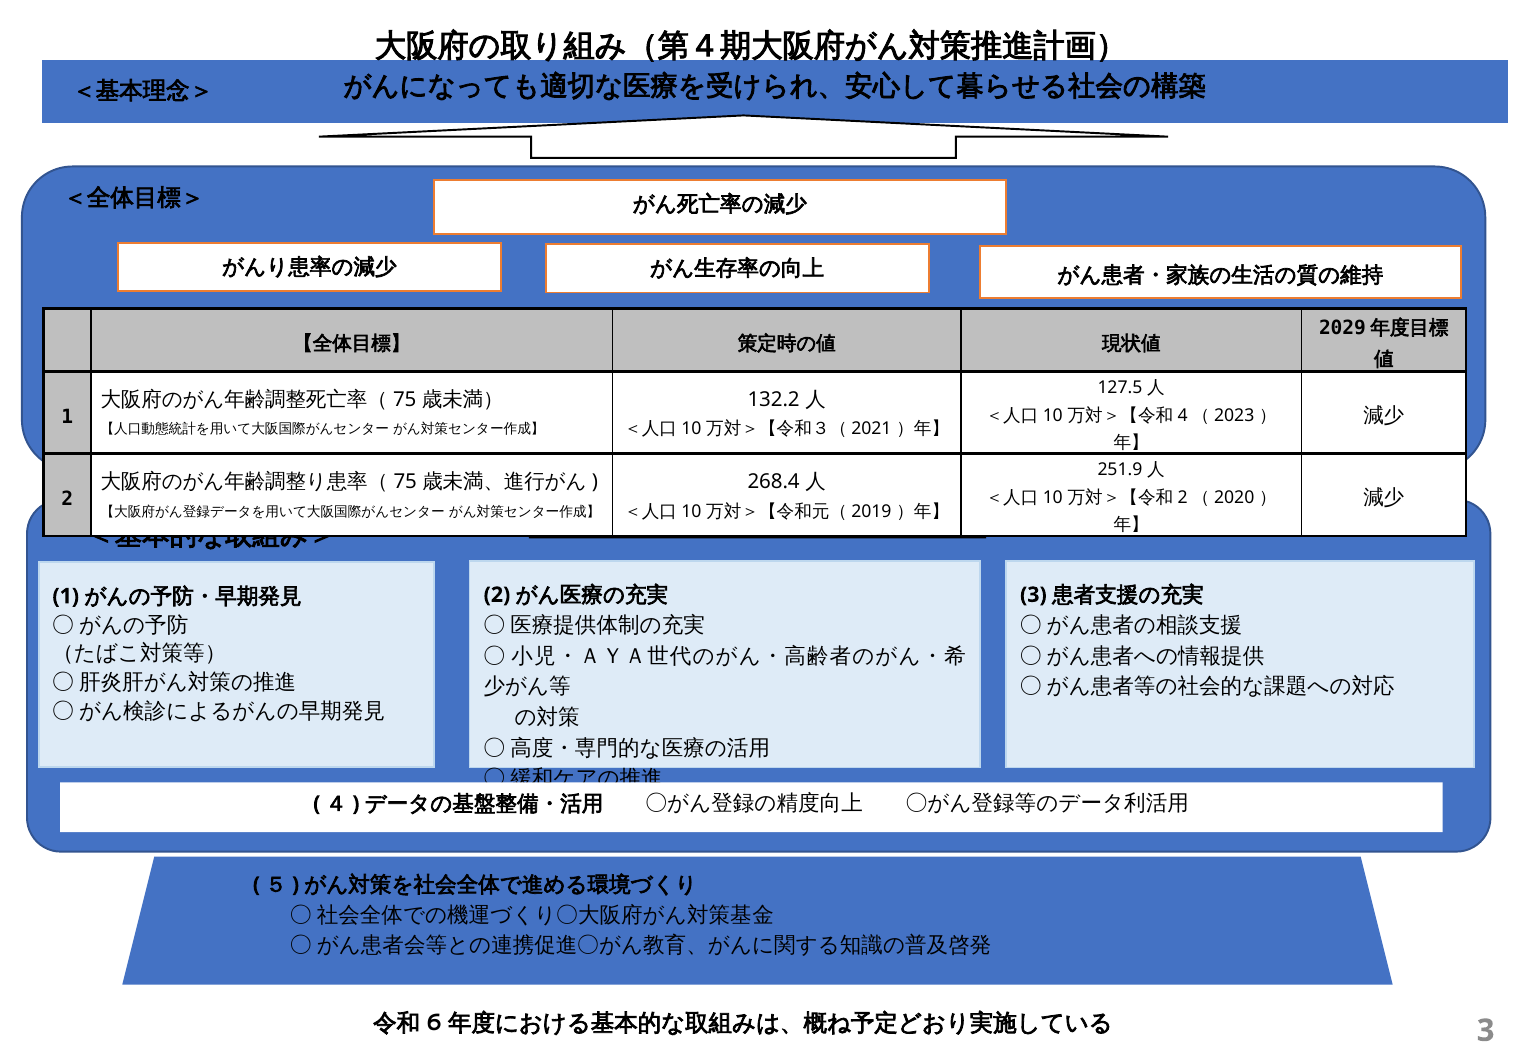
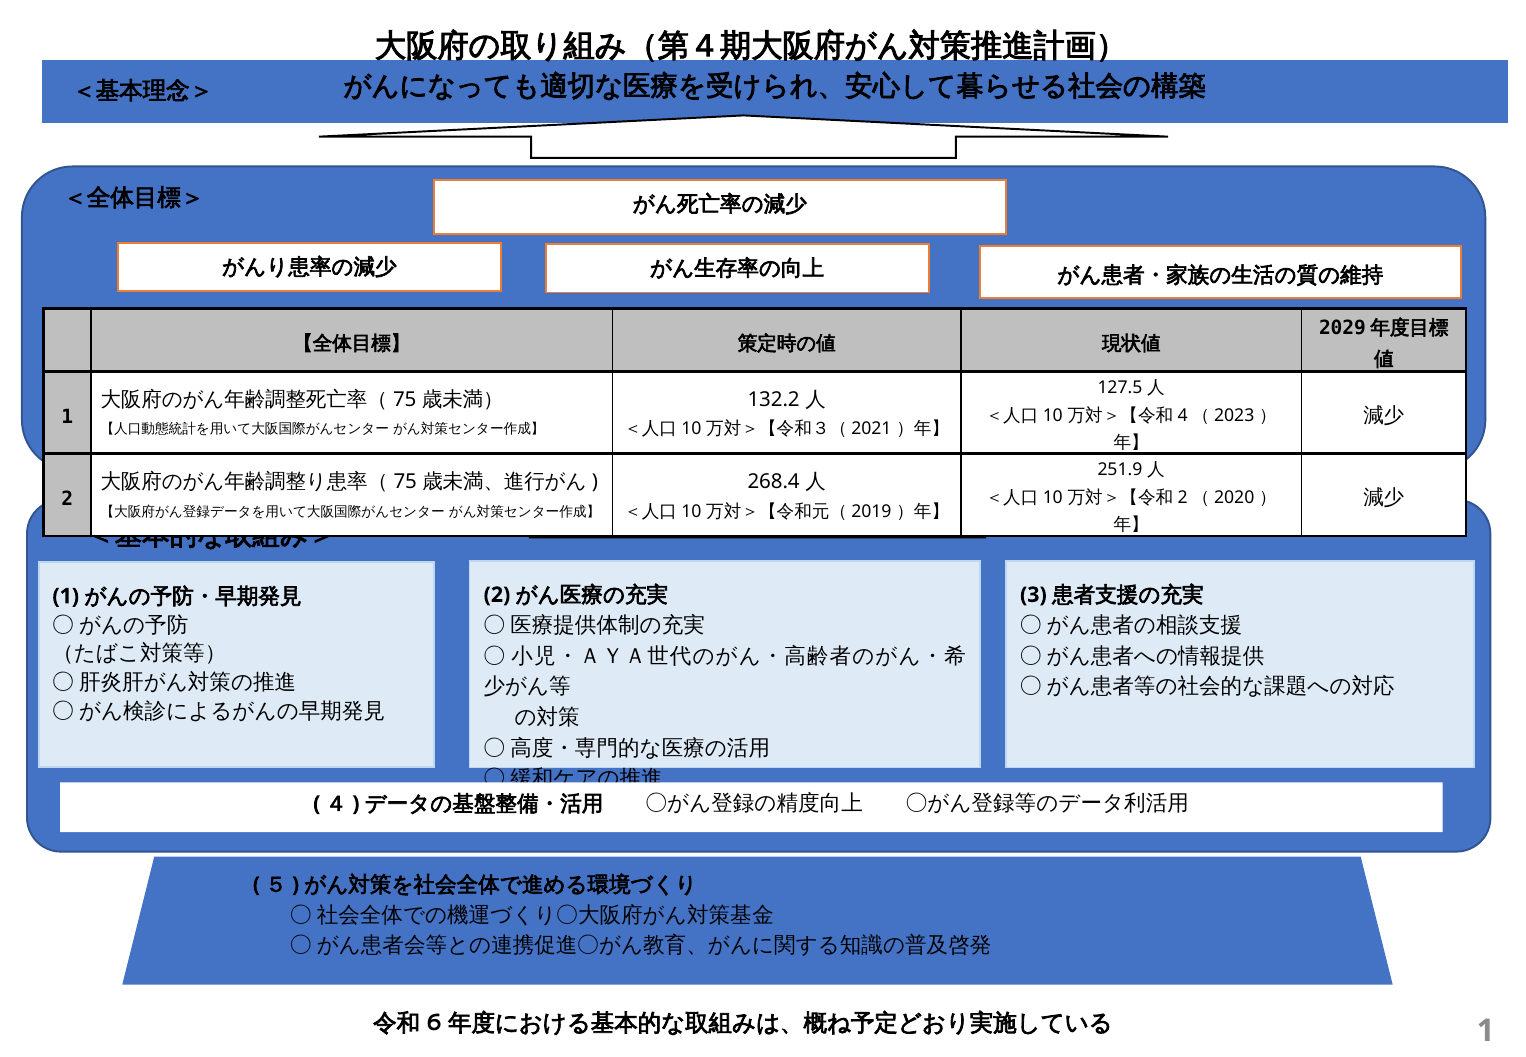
3 at (1486, 1030): 3 -> 1
